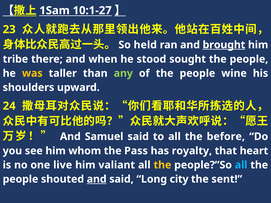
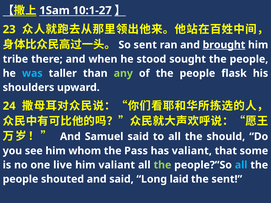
held at (145, 45): held -> sent
was colour: yellow -> light blue
wine: wine -> flask
before: before -> should
has royalty: royalty -> valiant
heart: heart -> some
the at (162, 165) colour: yellow -> light green
and at (97, 179) underline: present -> none
city: city -> laid
